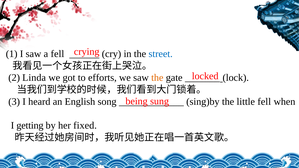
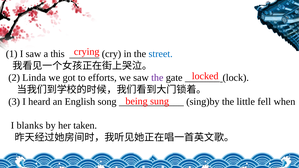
a fell: fell -> this
the at (157, 78) colour: orange -> purple
getting: getting -> blanks
fixed: fixed -> taken
